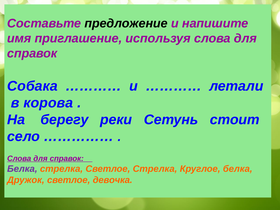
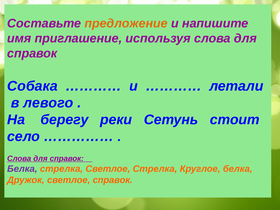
предложение colour: black -> orange
корова: корова -> левого
светлое девочка: девочка -> справок
